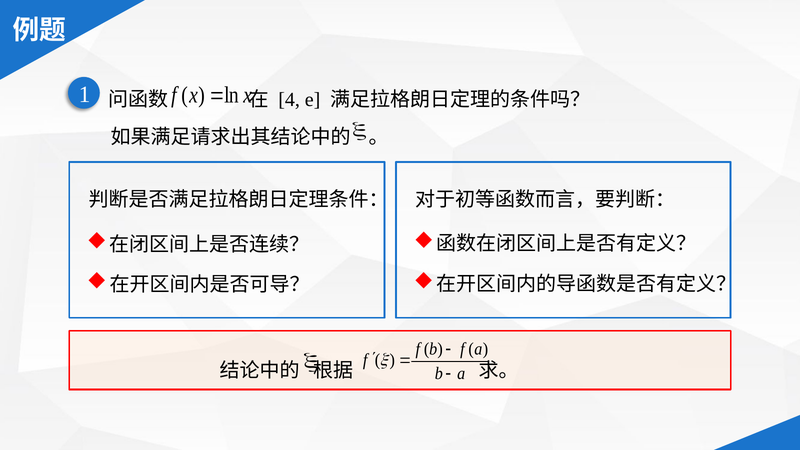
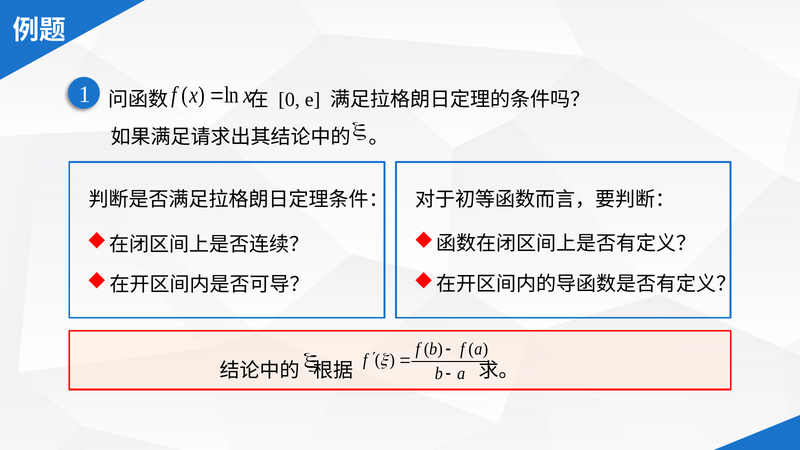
4: 4 -> 0
